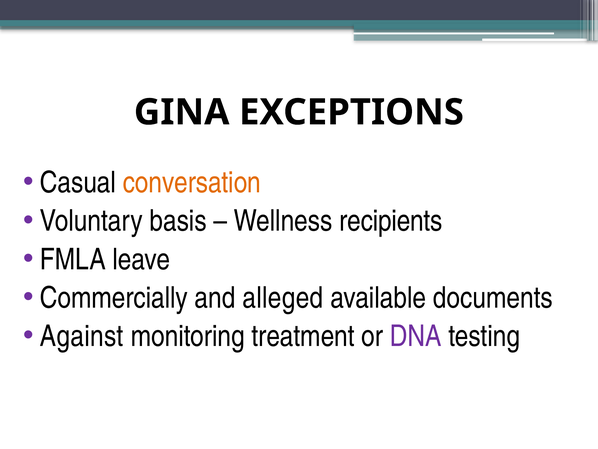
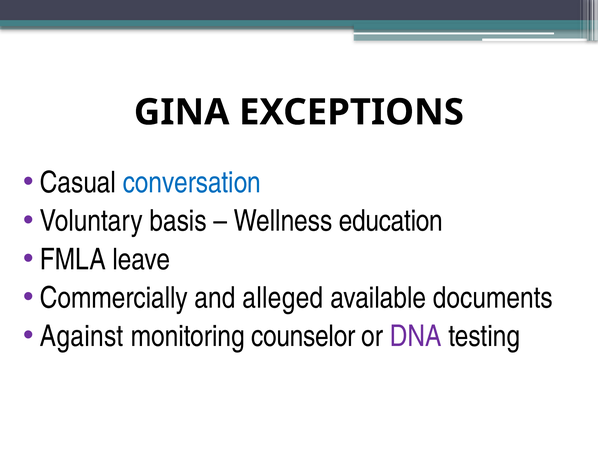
conversation colour: orange -> blue
recipients: recipients -> education
treatment: treatment -> counselor
